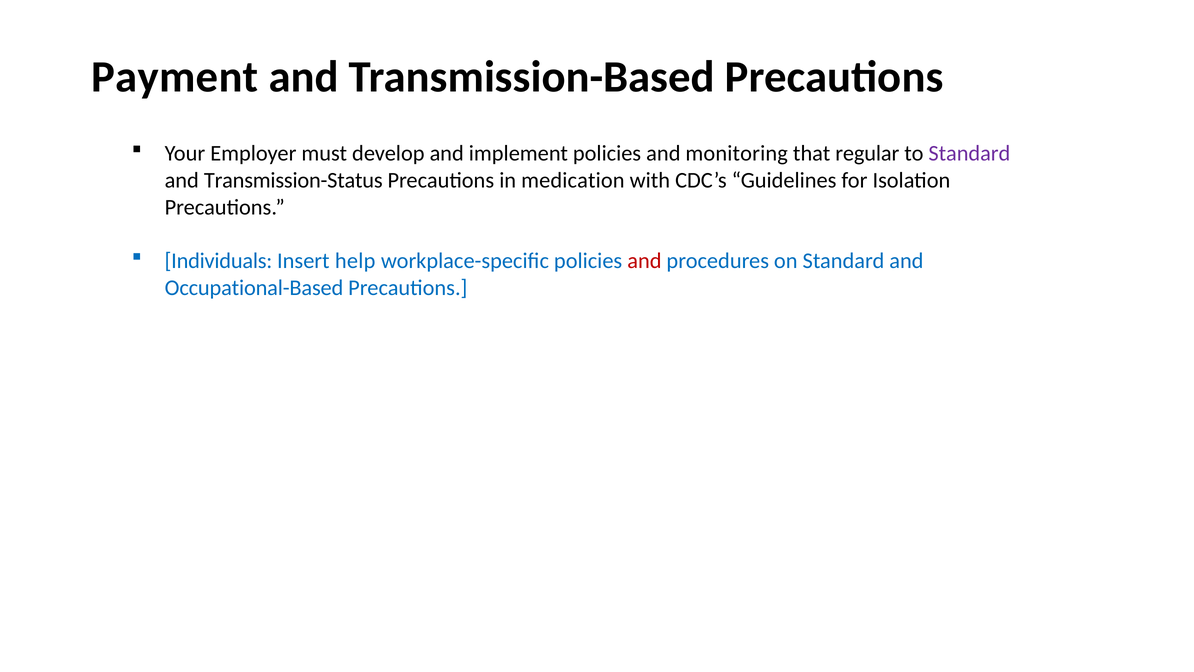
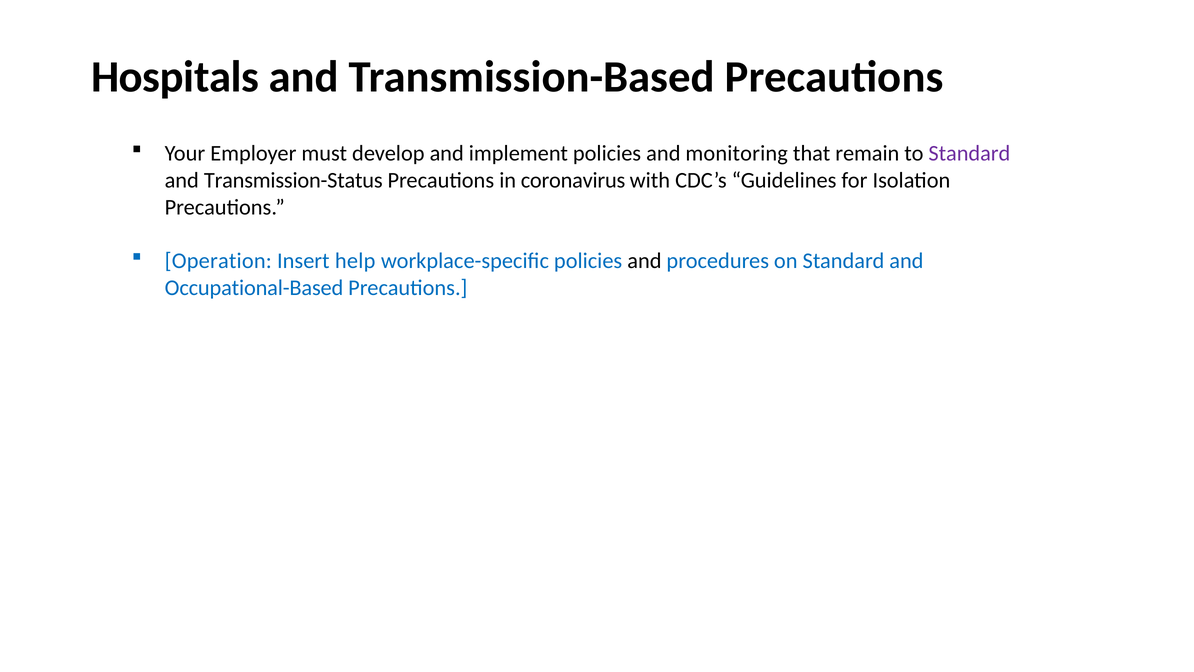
Payment: Payment -> Hospitals
regular: regular -> remain
medication: medication -> coronavirus
Individuals: Individuals -> Operation
and at (644, 261) colour: red -> black
